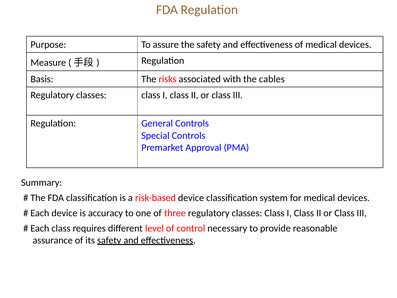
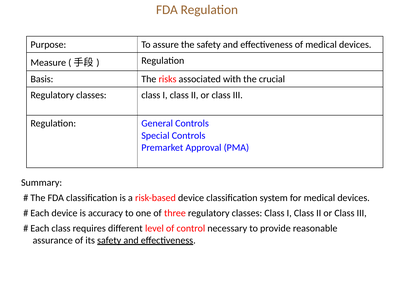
cables: cables -> crucial
